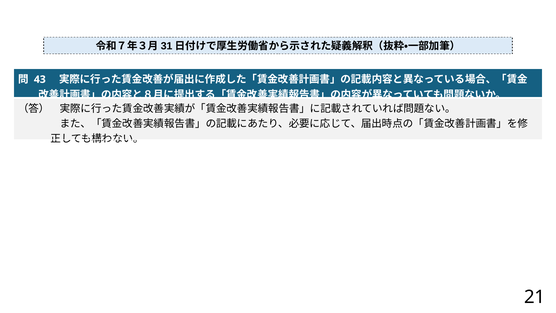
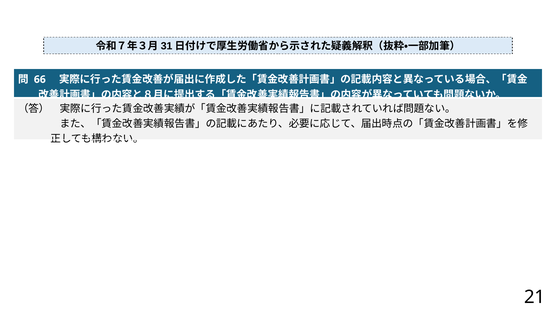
43: 43 -> 66
